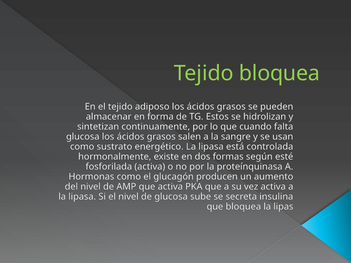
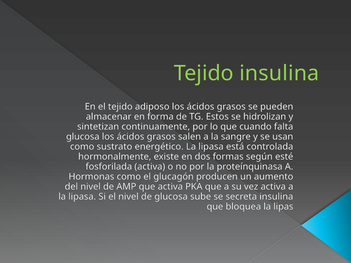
Tejido bloquea: bloquea -> insulina
